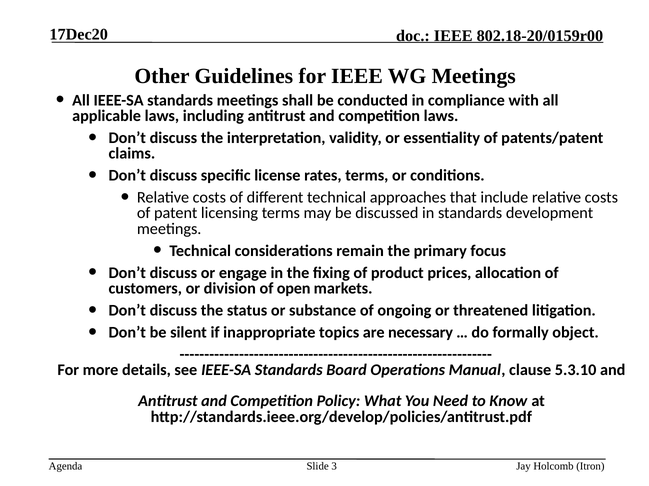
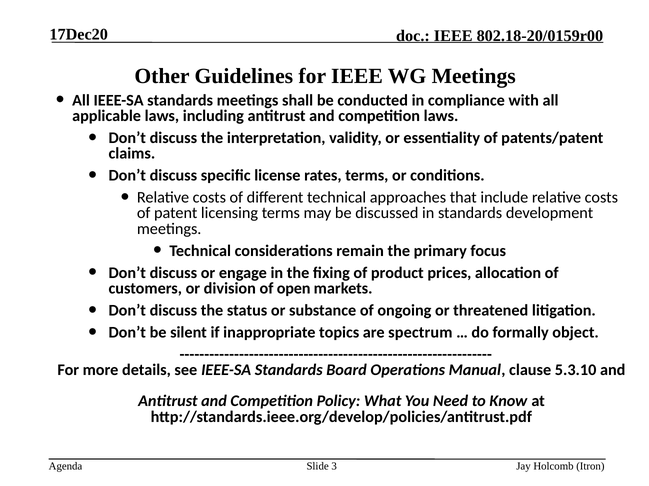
necessary: necessary -> spectrum
